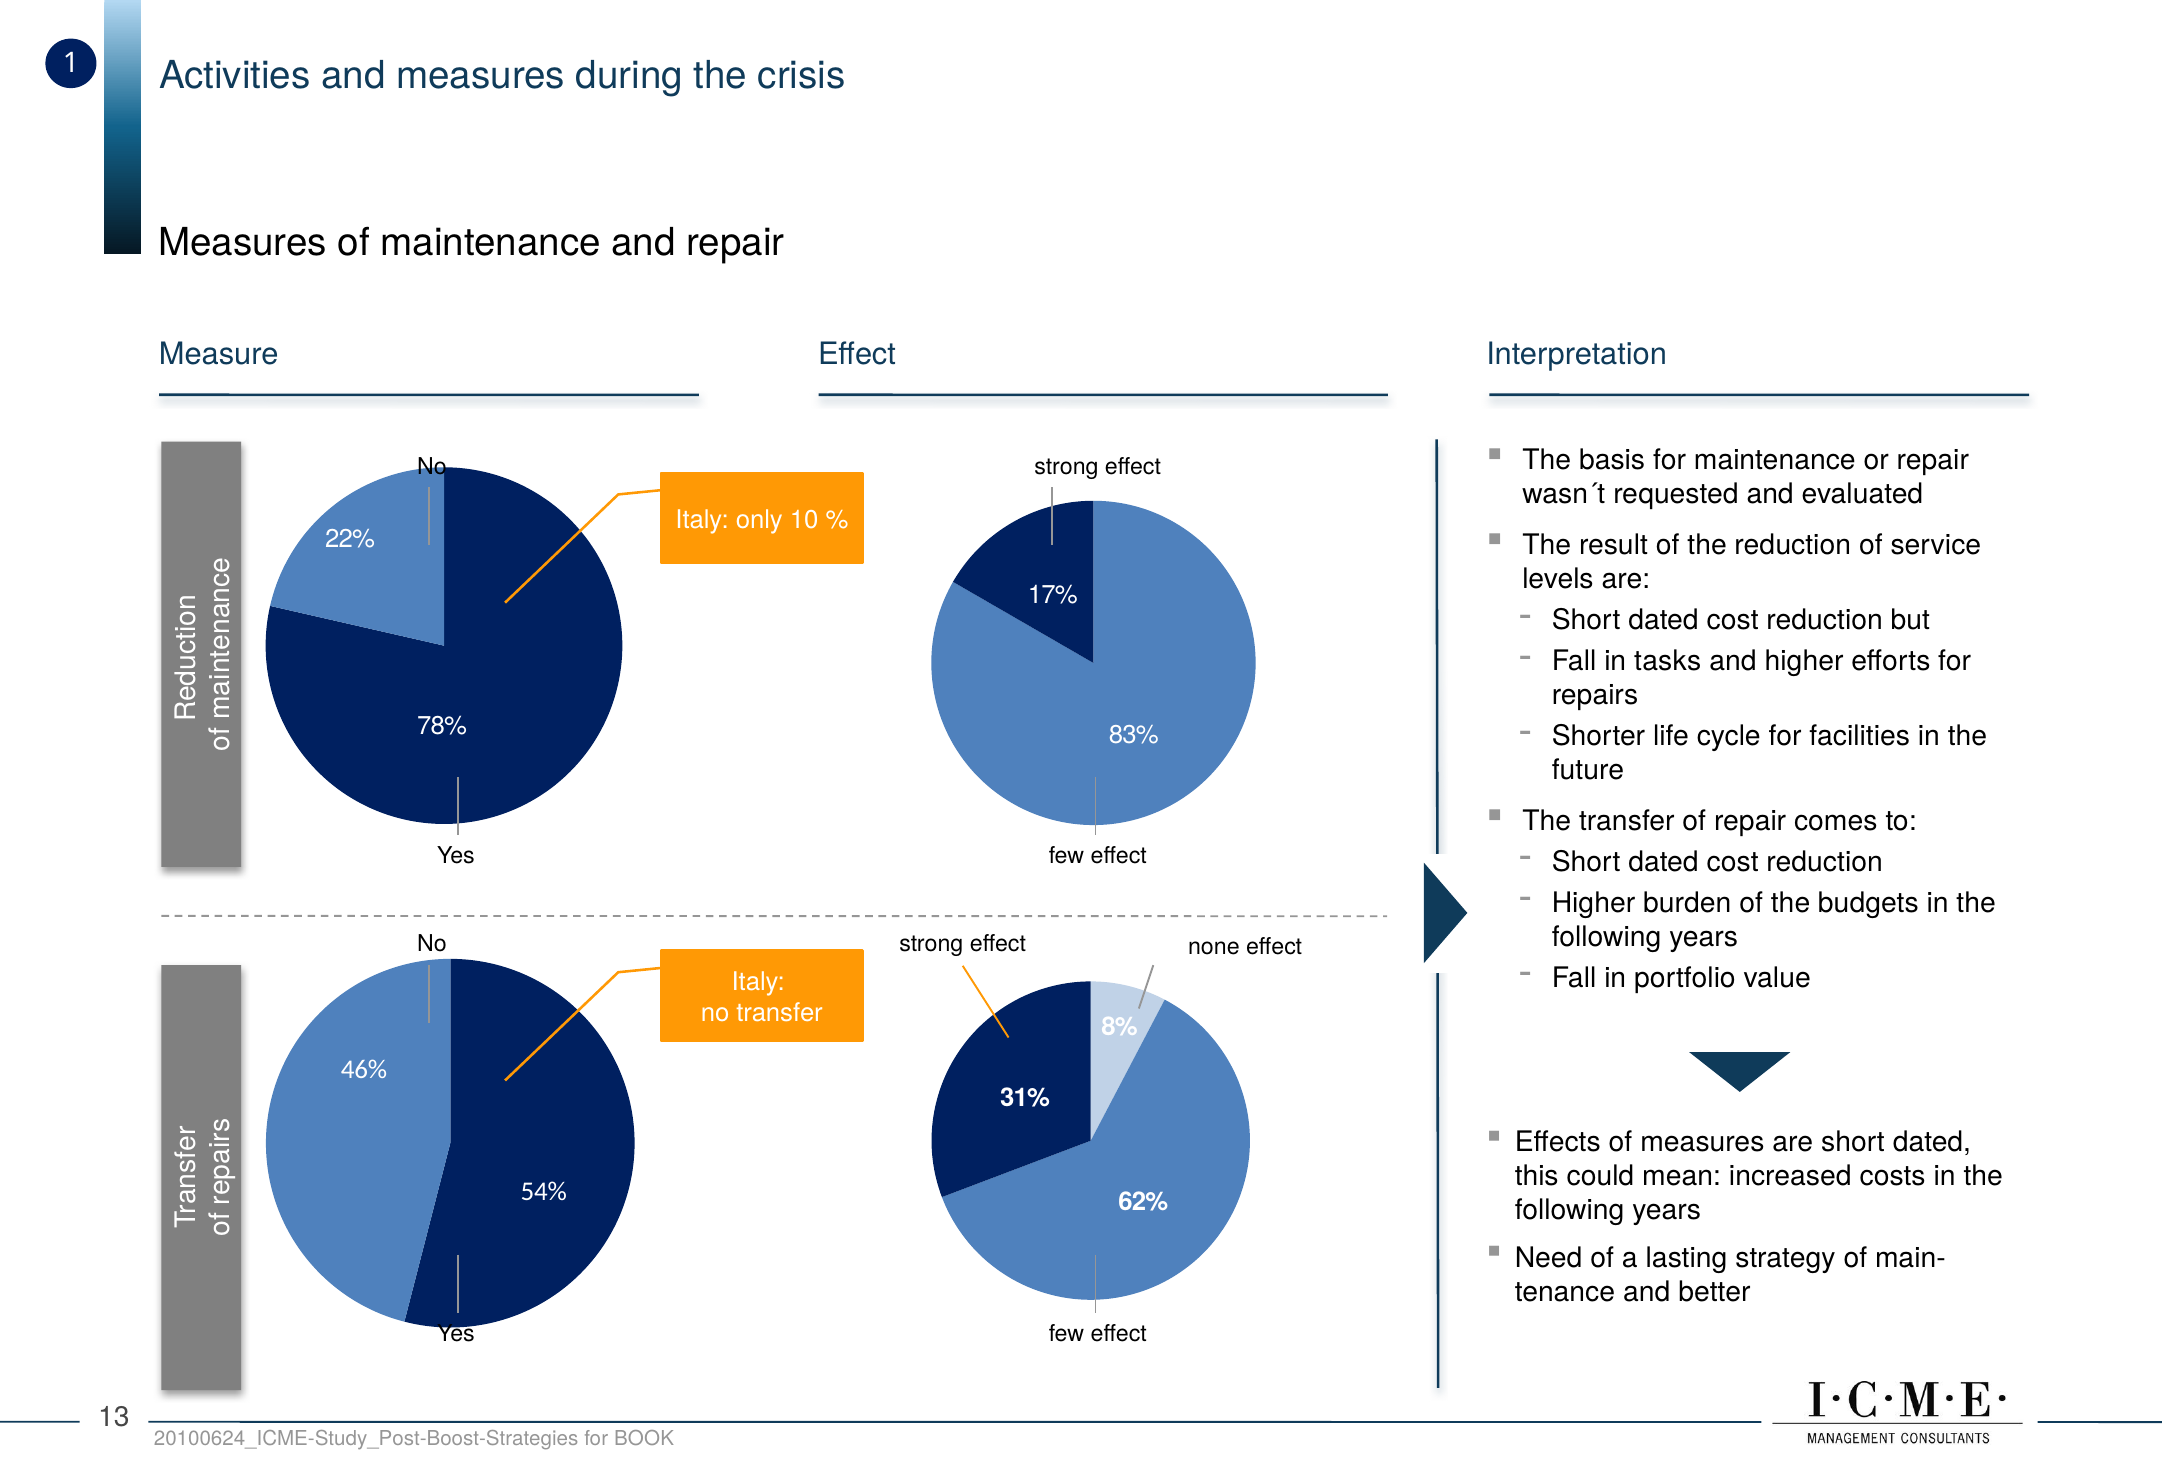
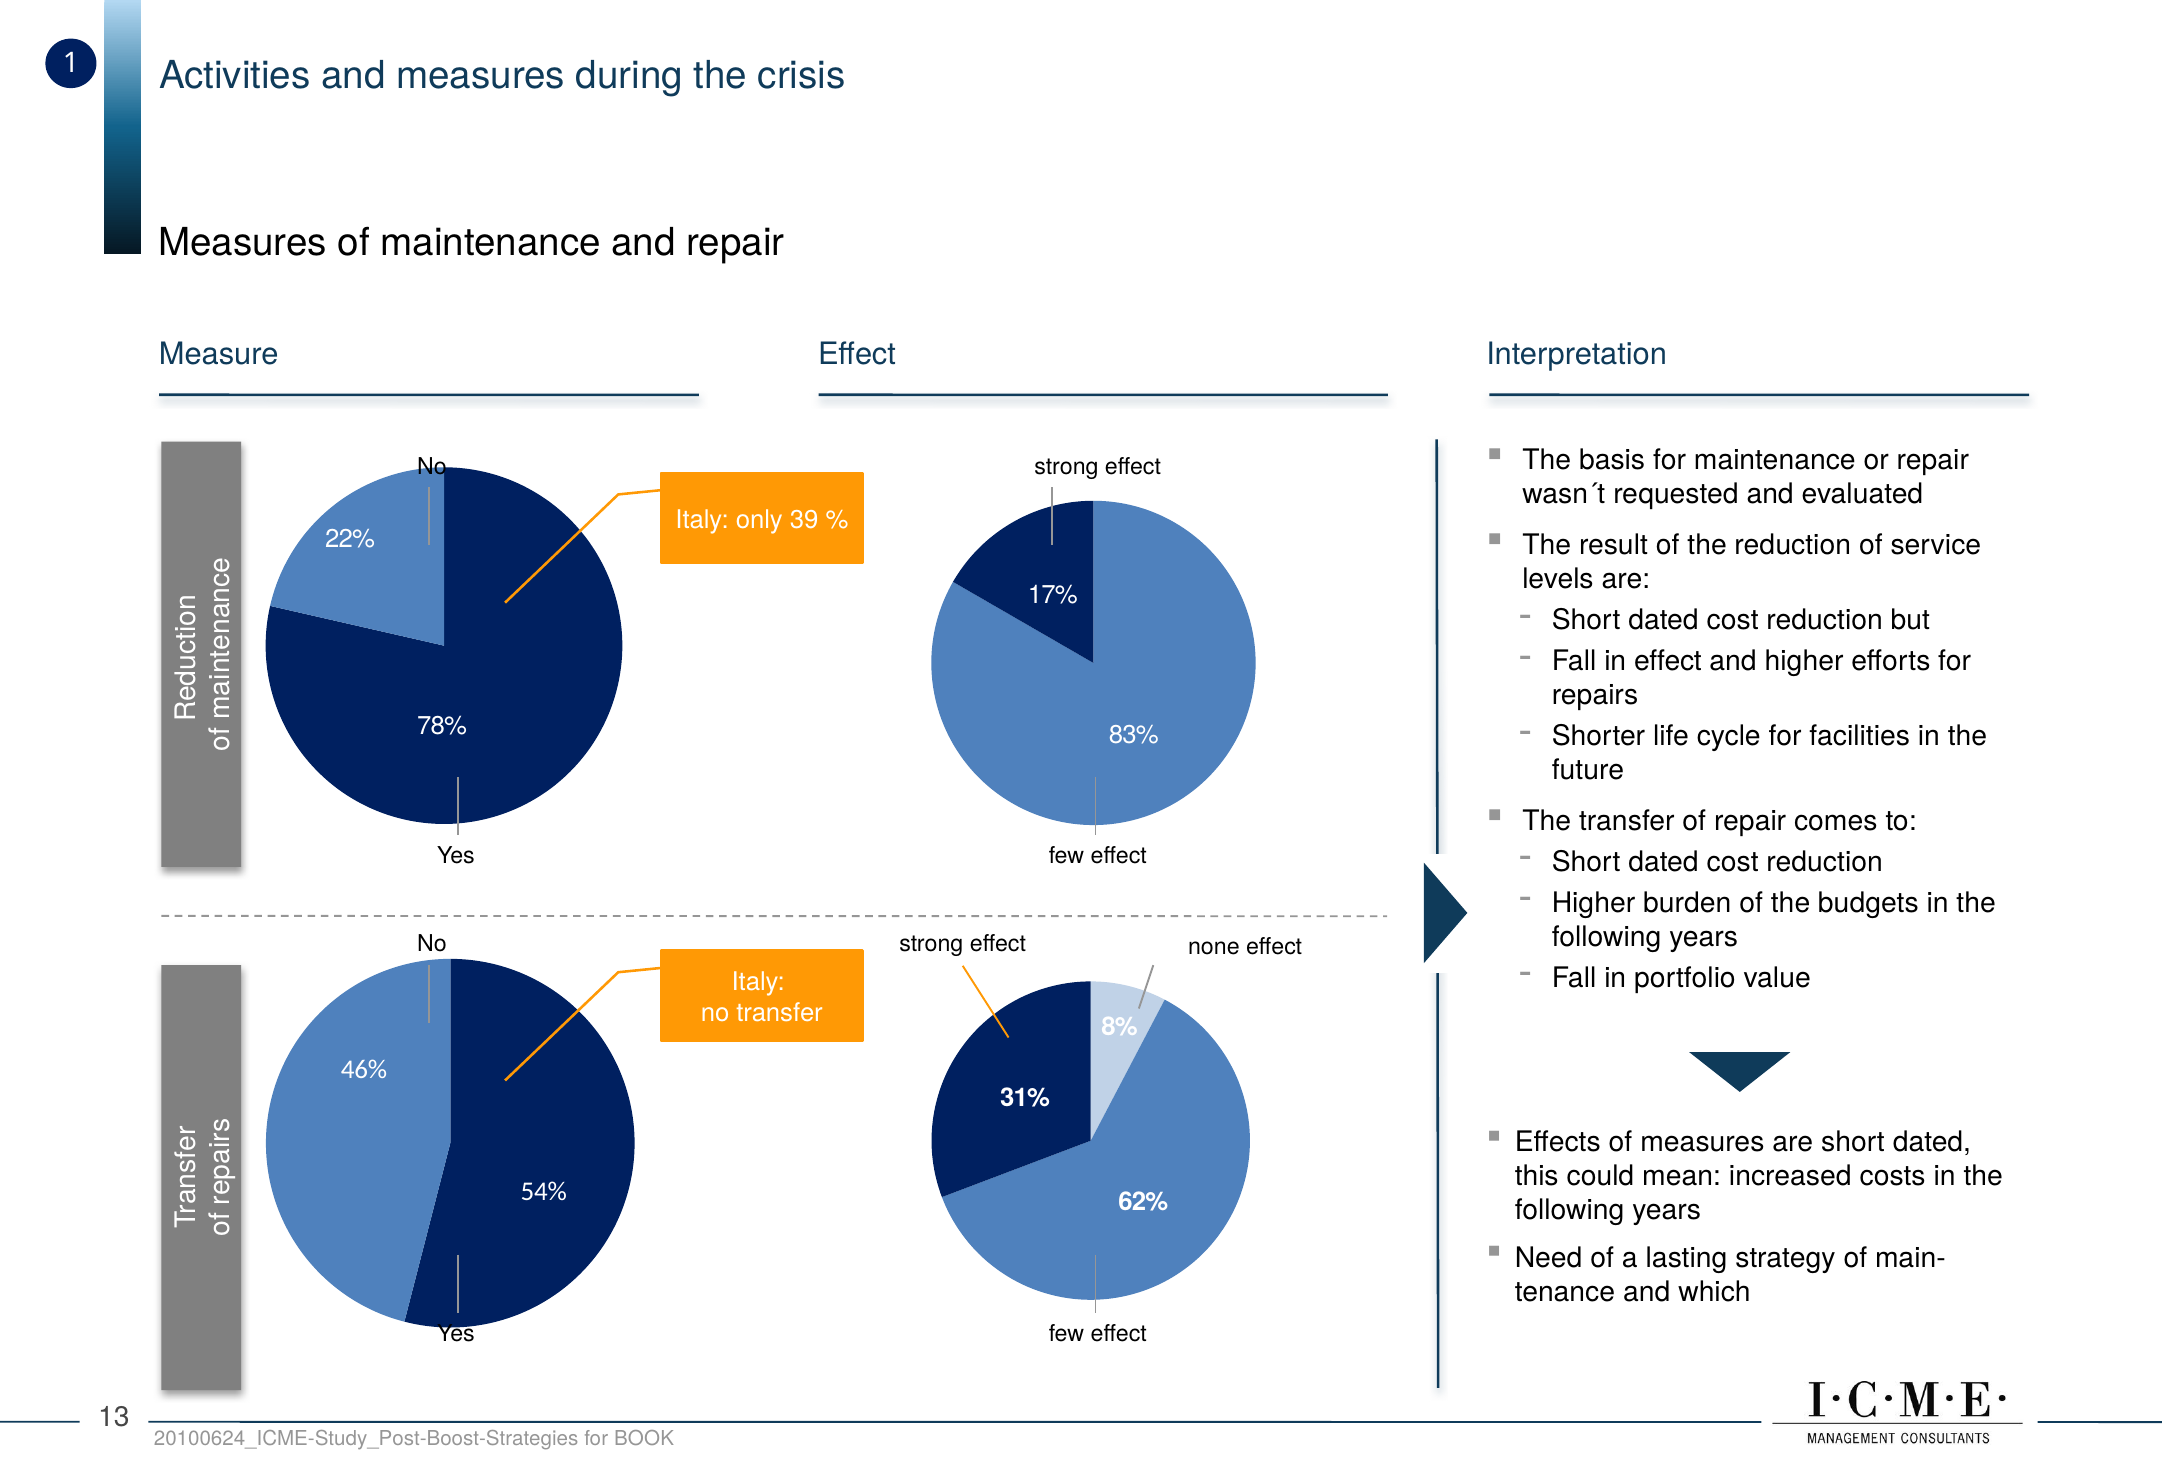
10: 10 -> 39
in tasks: tasks -> effect
better: better -> which
